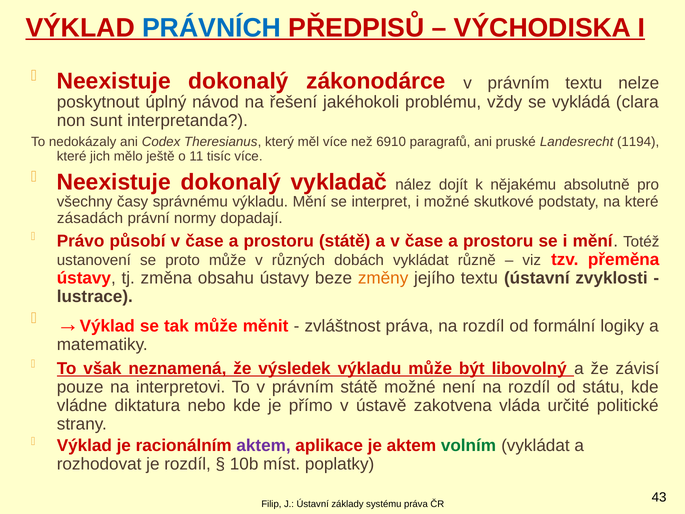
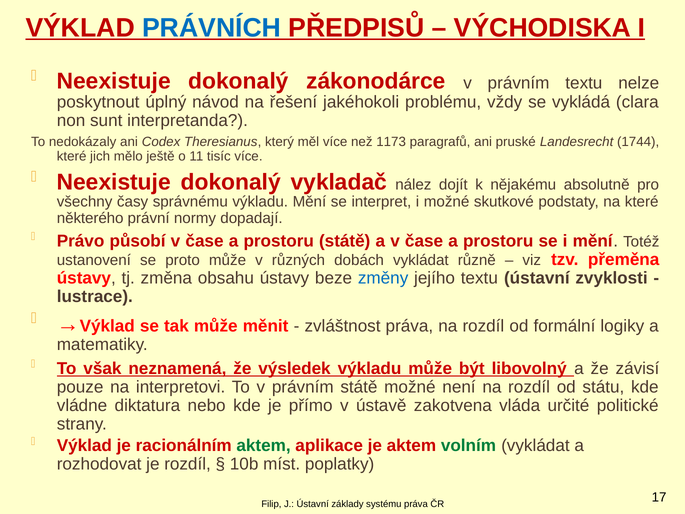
6910: 6910 -> 1173
1194: 1194 -> 1744
zásadách: zásadách -> některého
změny colour: orange -> blue
aktem at (264, 445) colour: purple -> green
43: 43 -> 17
